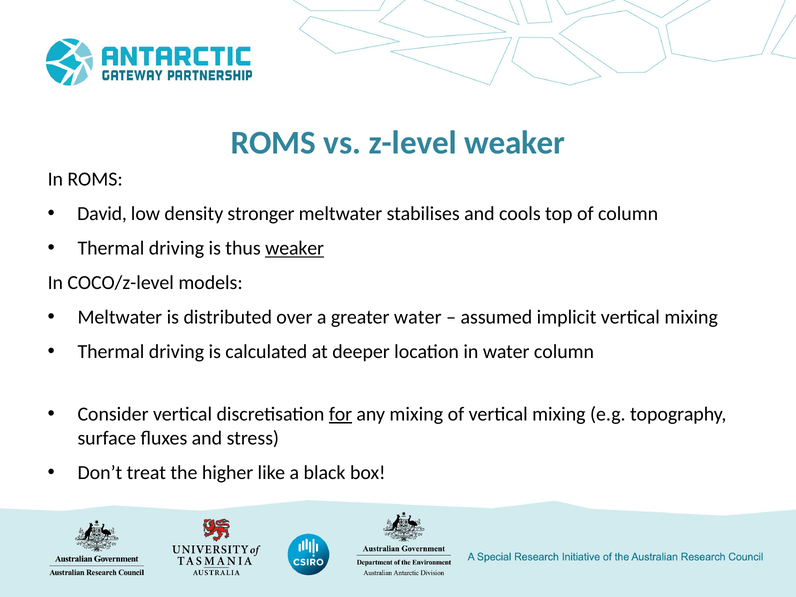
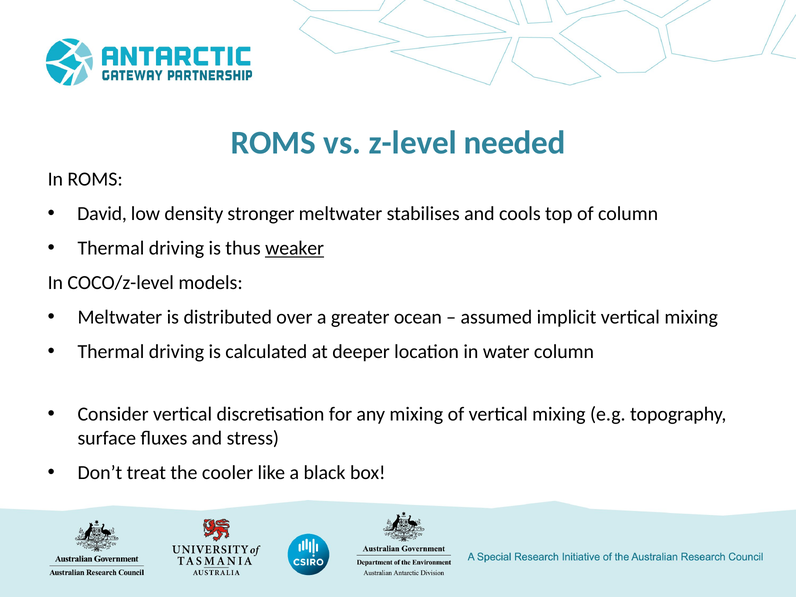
z-level weaker: weaker -> needed
greater water: water -> ocean
for underline: present -> none
higher: higher -> cooler
